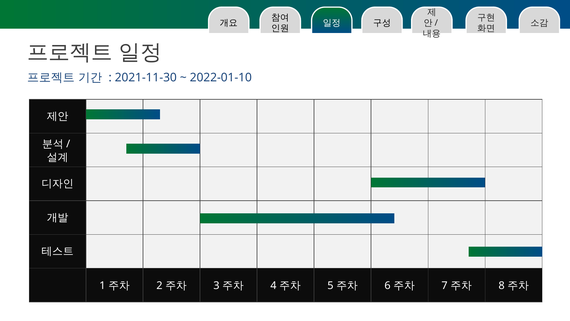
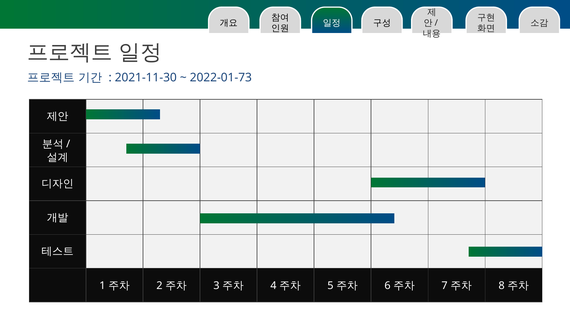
2022-01-10: 2022-01-10 -> 2022-01-73
